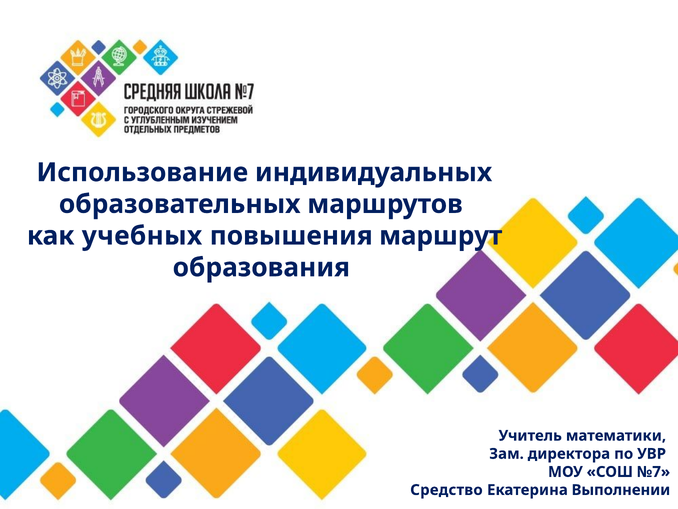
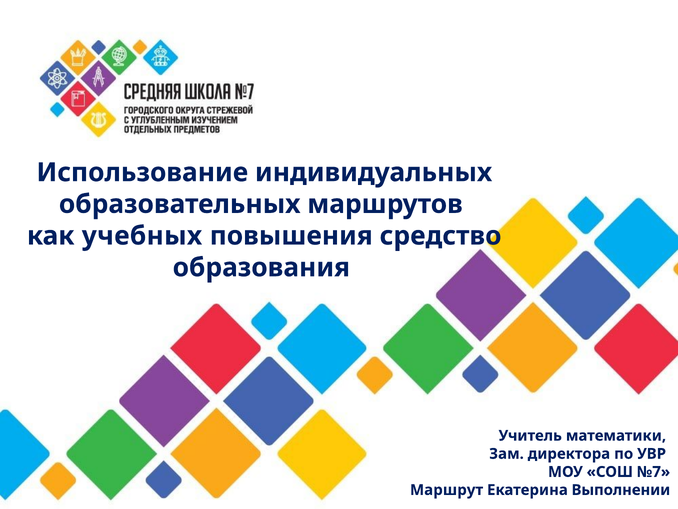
маршрут: маршрут -> средство
Средство: Средство -> Маршрут
